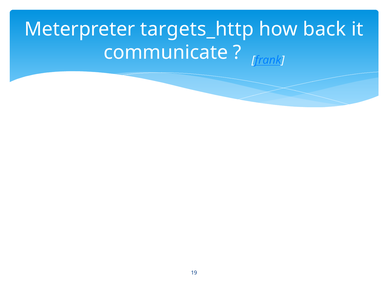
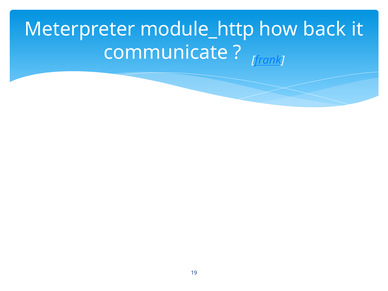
targets_http: targets_http -> module_http
